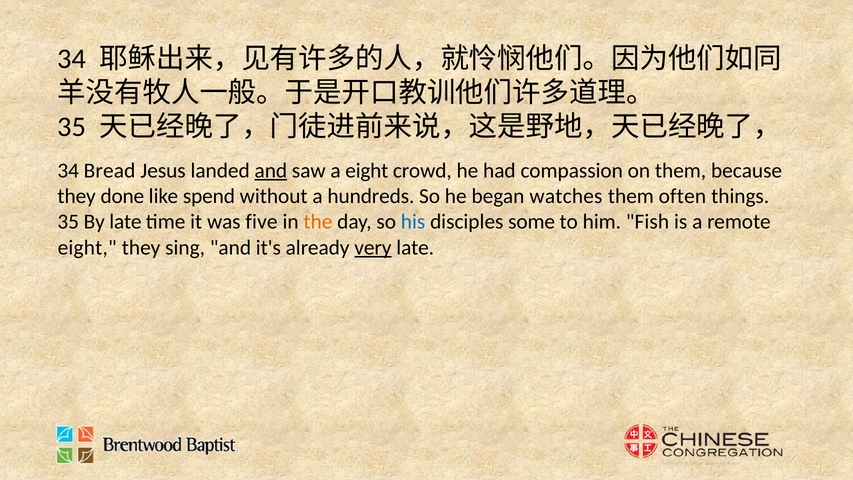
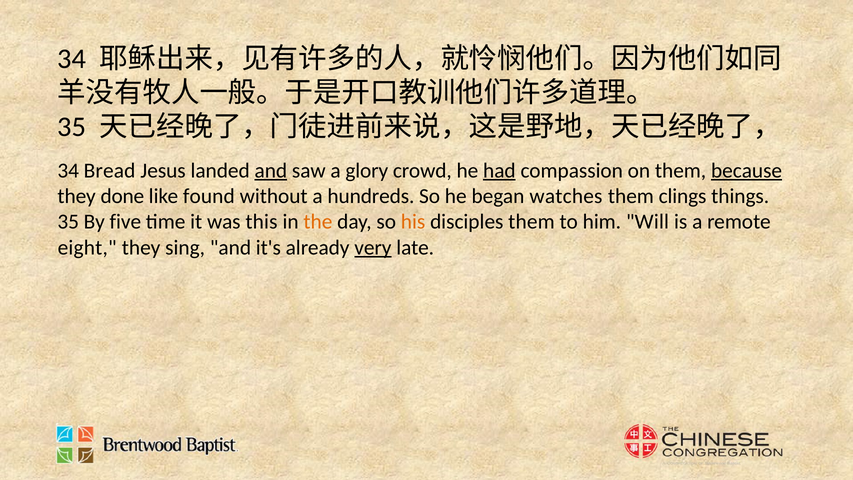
a eight: eight -> glory
had underline: none -> present
because underline: none -> present
spend: spend -> found
often: often -> clings
By late: late -> five
five: five -> this
his colour: blue -> orange
disciples some: some -> them
Fish: Fish -> Will
